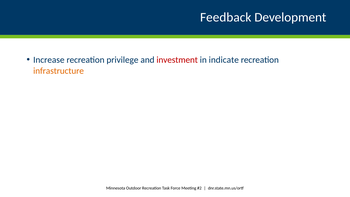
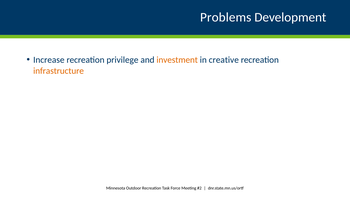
Feedback: Feedback -> Problems
investment colour: red -> orange
indicate: indicate -> creative
